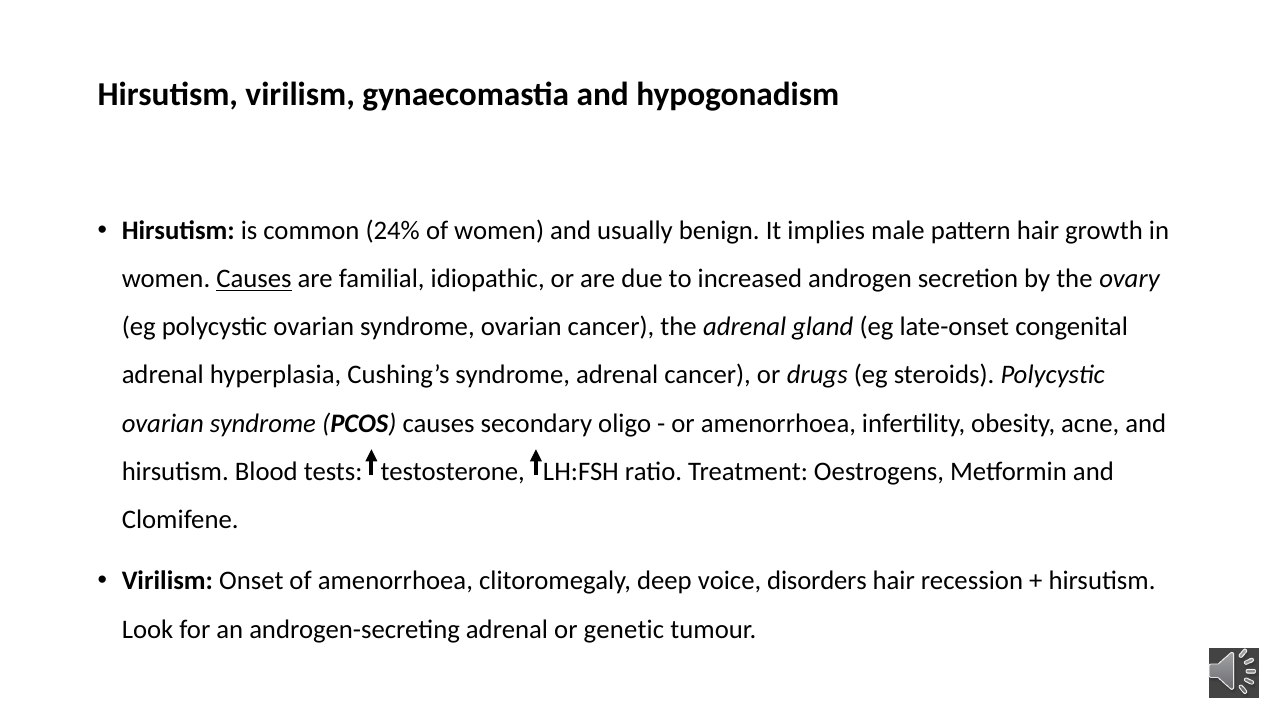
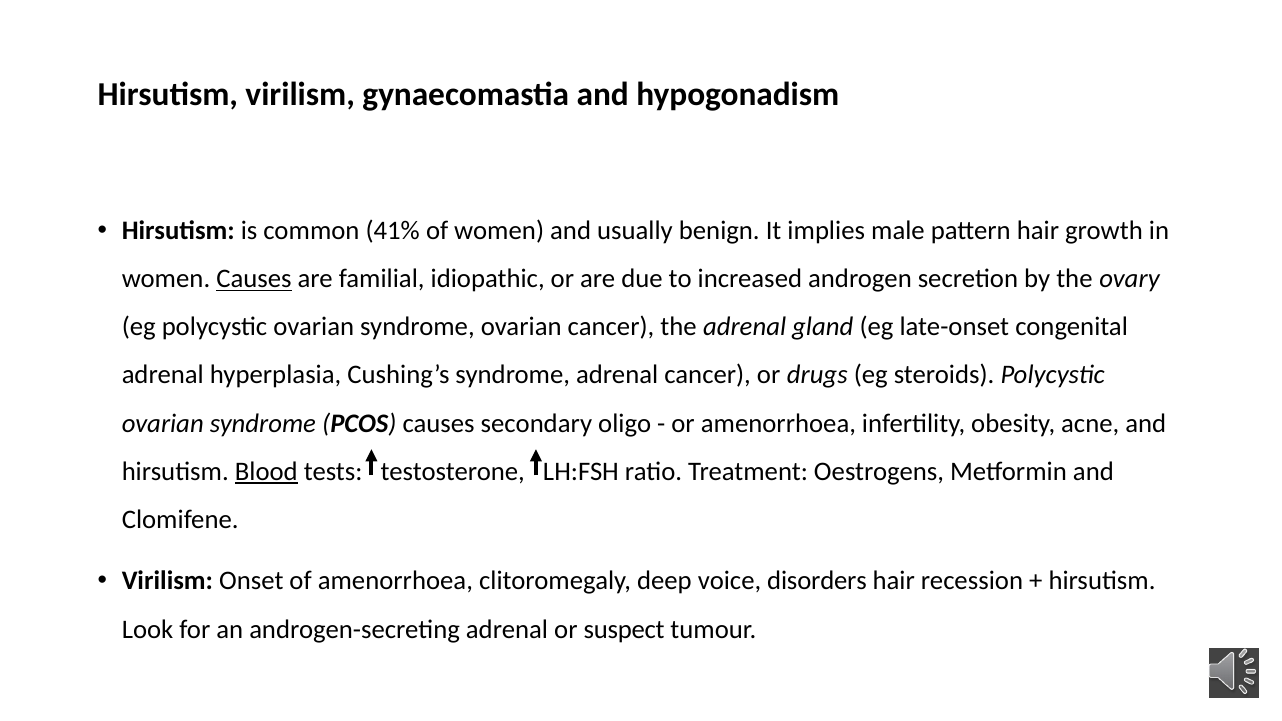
24%: 24% -> 41%
Blood underline: none -> present
genetic: genetic -> suspect
